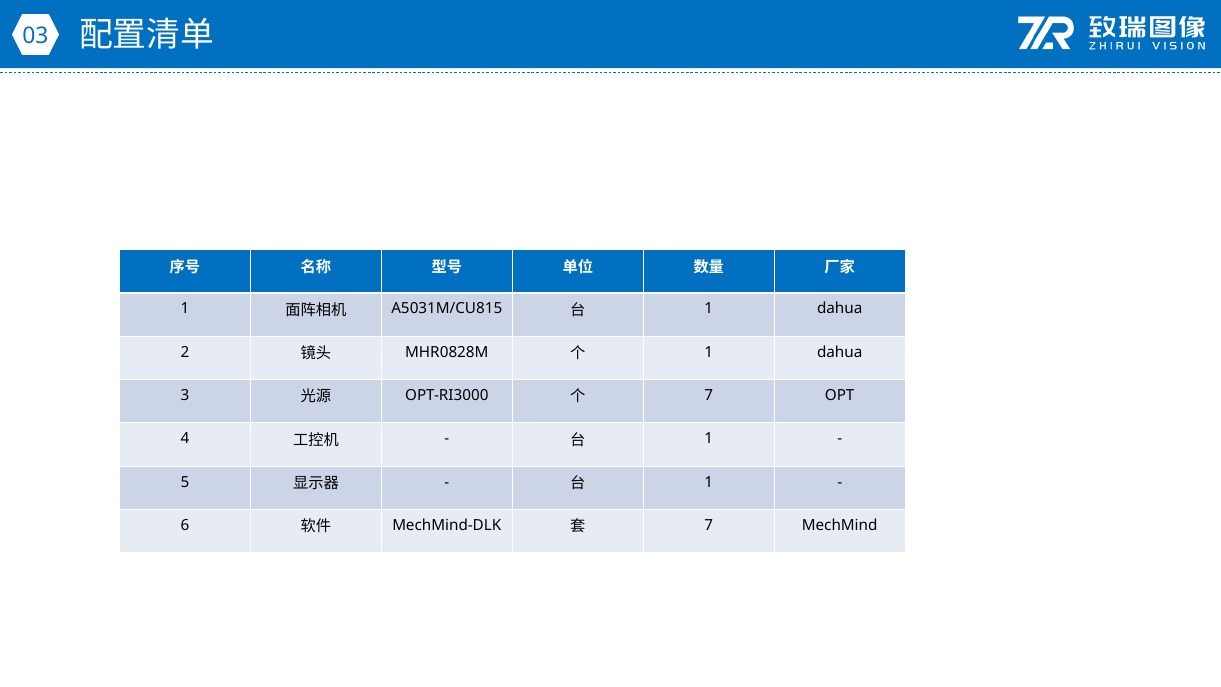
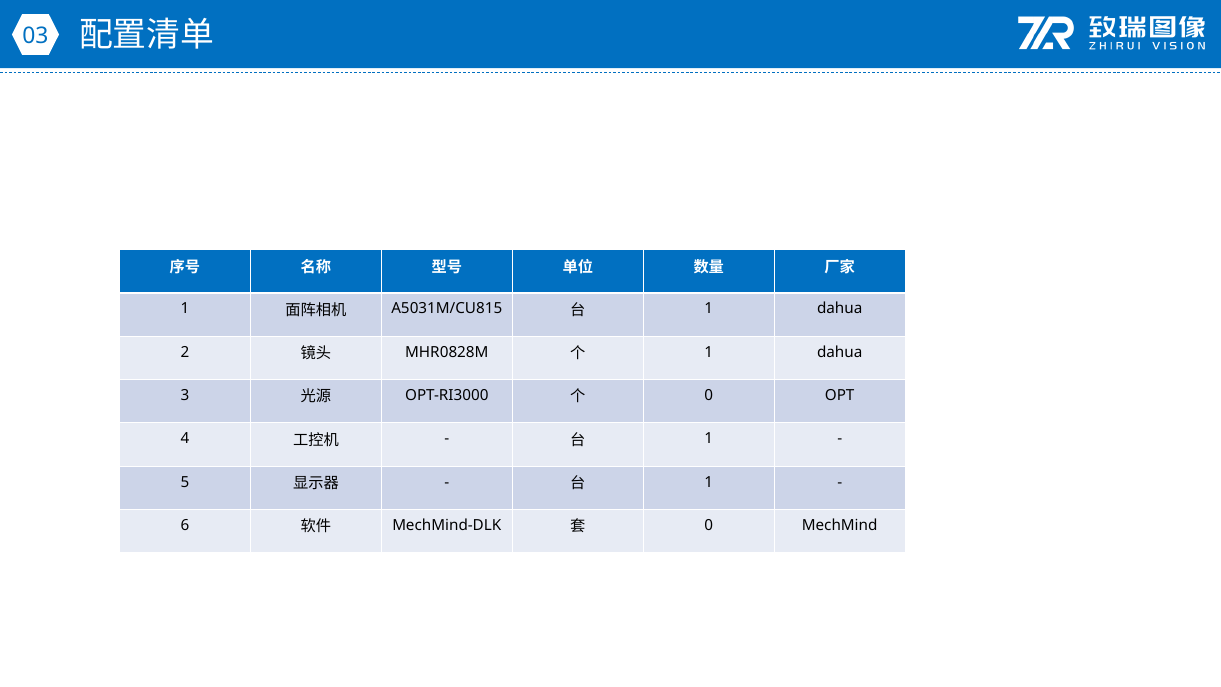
7 at (709, 395): 7 -> 0
7 at (709, 525): 7 -> 0
